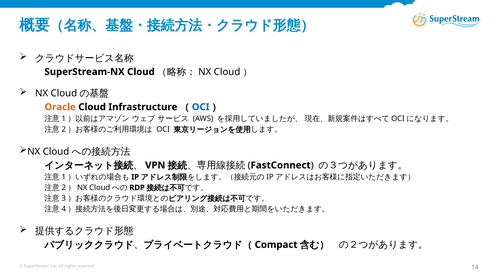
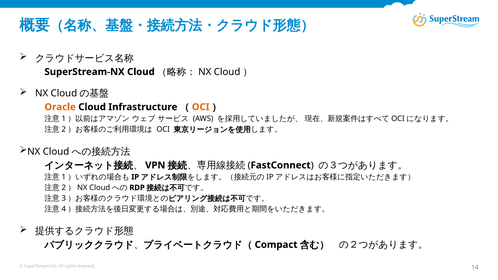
OCI at (201, 107) colour: blue -> orange
